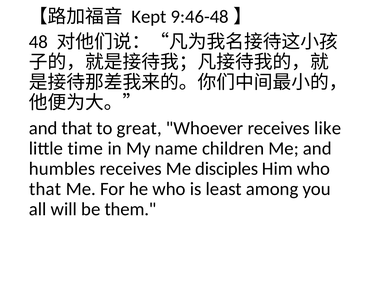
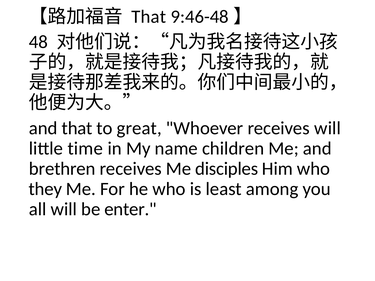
Kept at (149, 17): Kept -> That
receives like: like -> will
humbles: humbles -> brethren
that at (45, 189): that -> they
them: them -> enter
